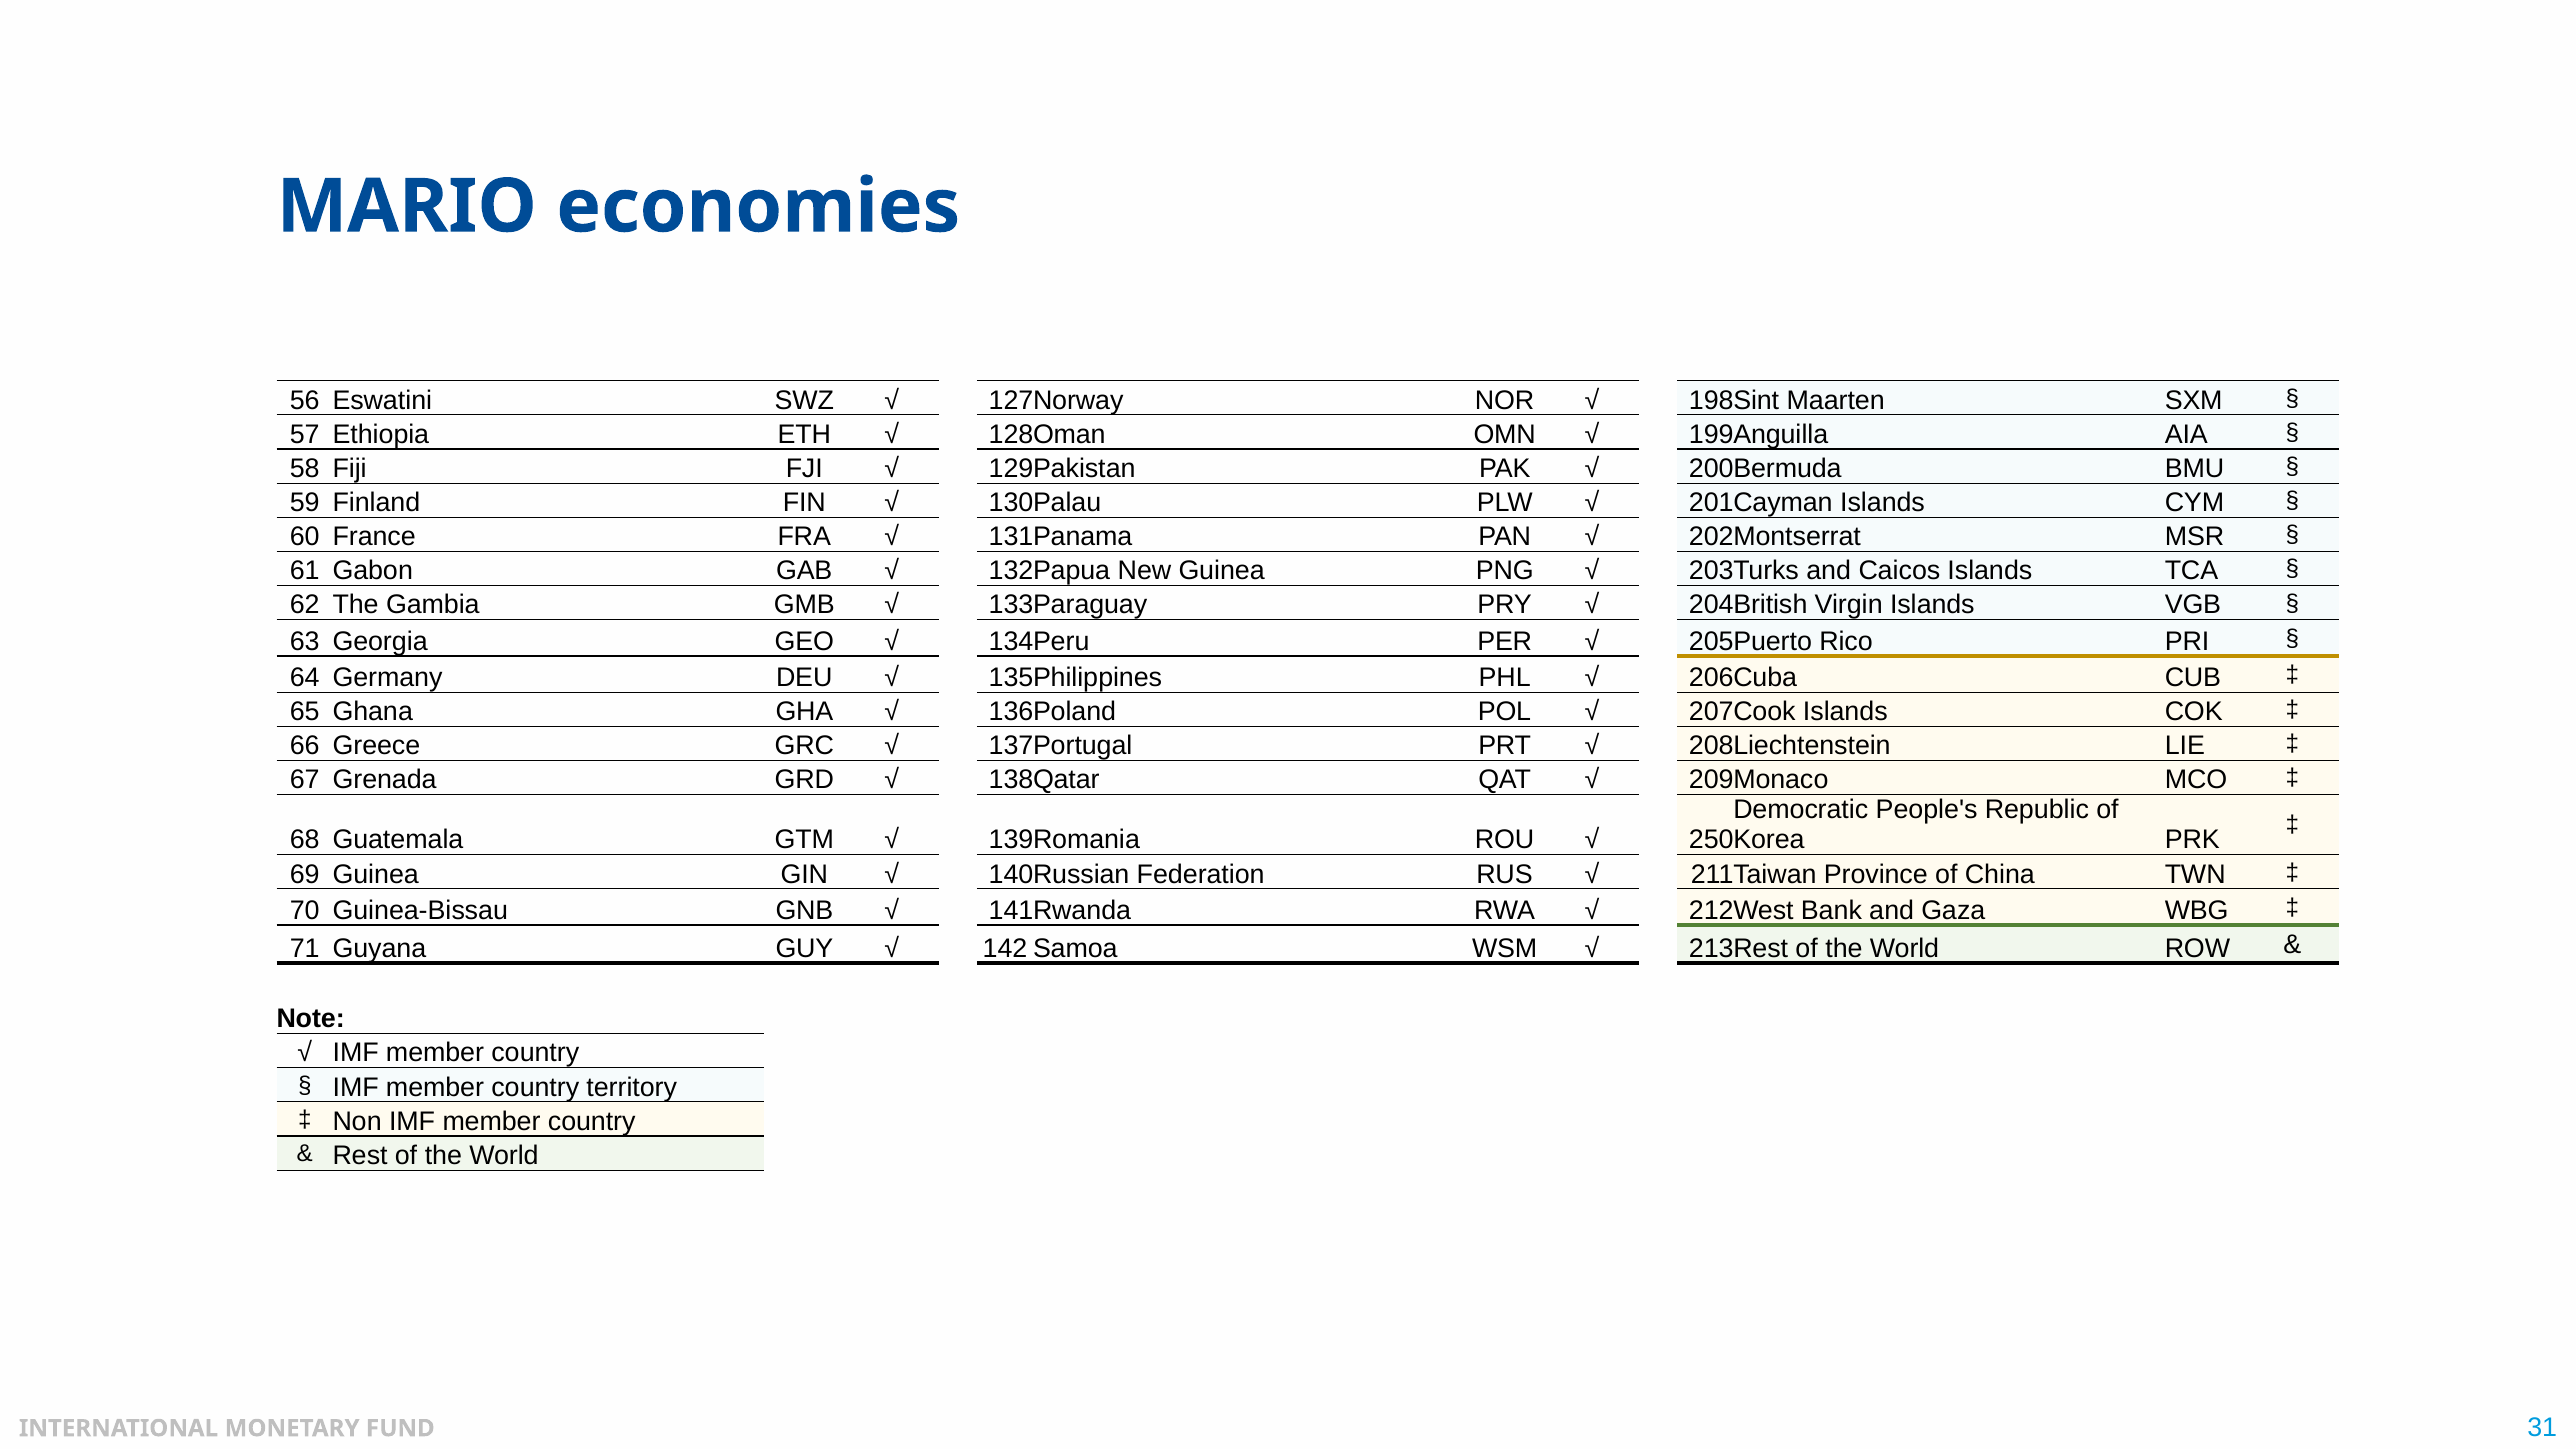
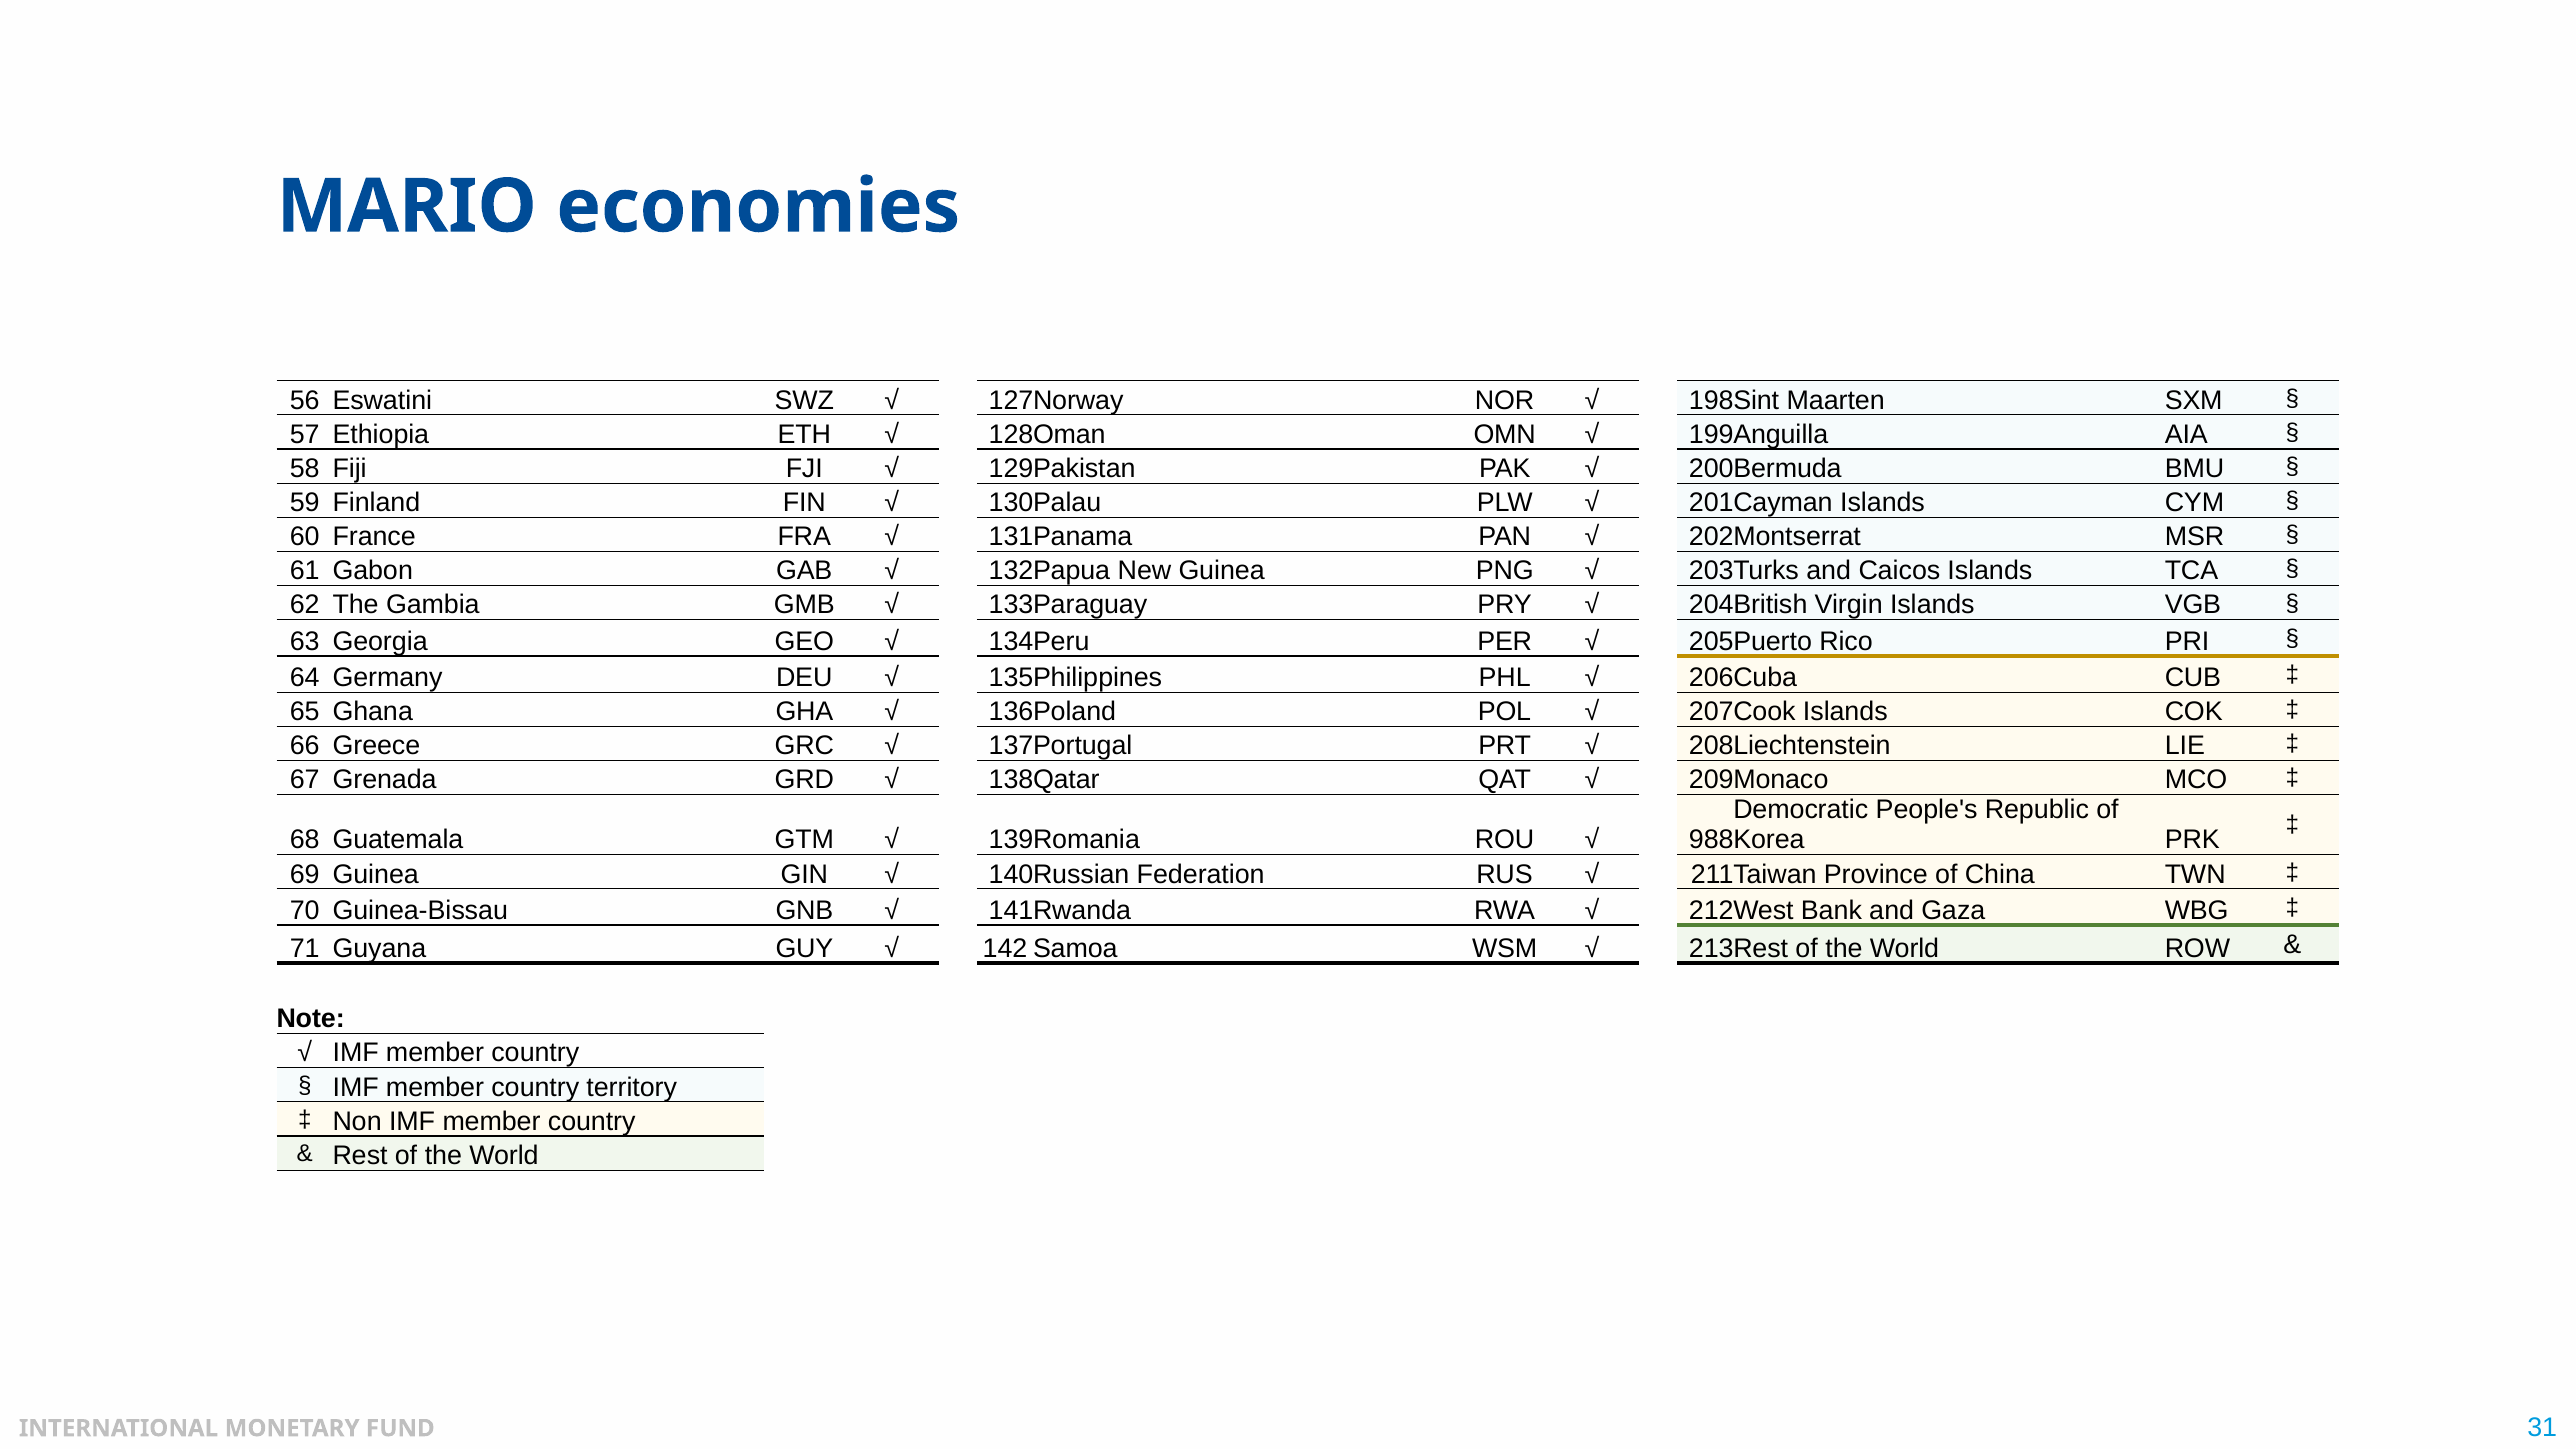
250: 250 -> 988
